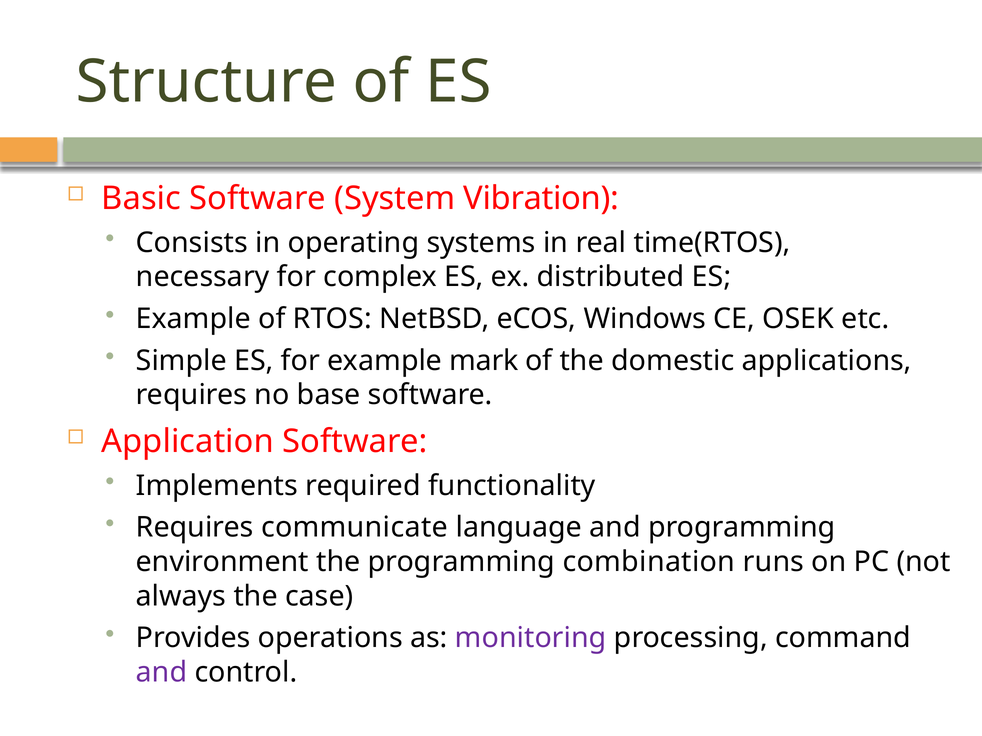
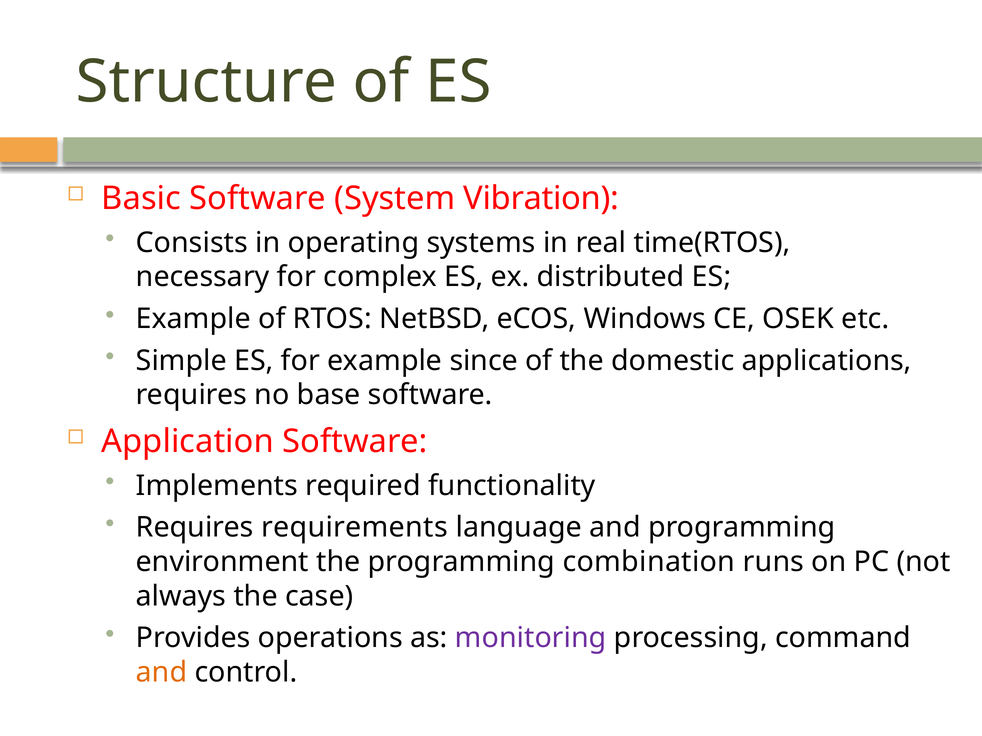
mark: mark -> since
communicate: communicate -> requirements
and at (162, 673) colour: purple -> orange
